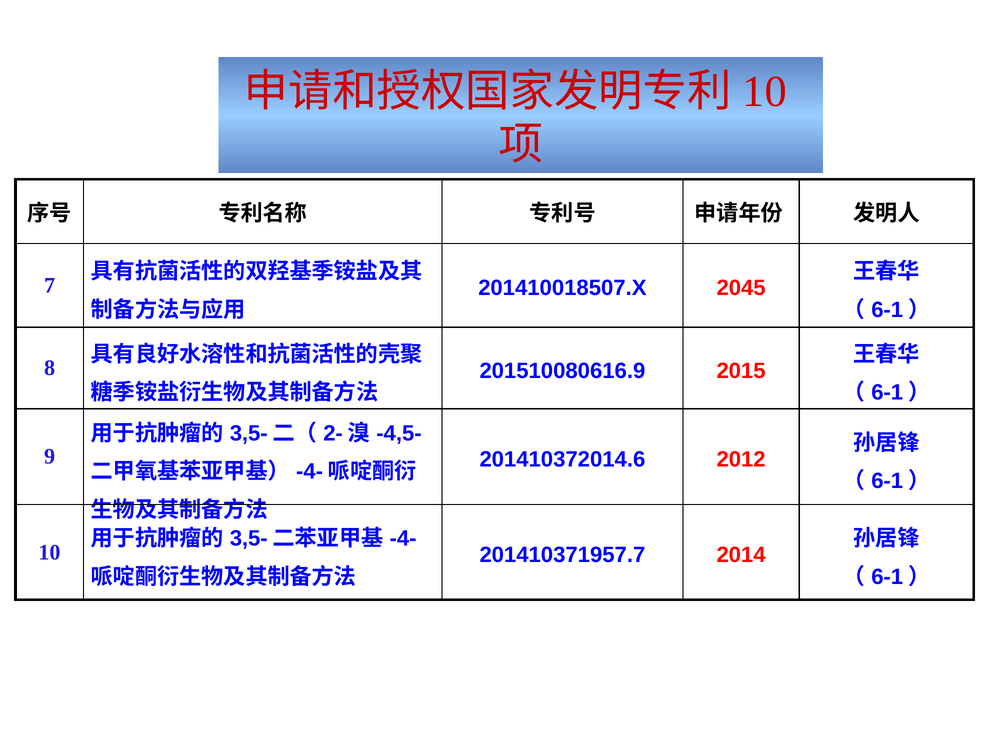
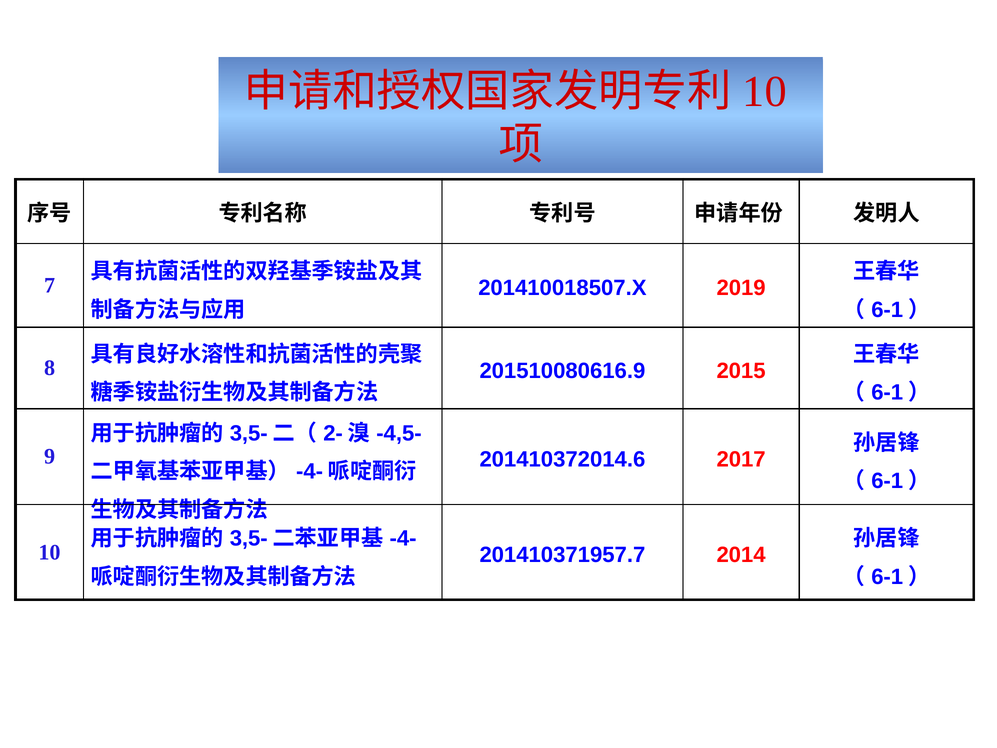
2045: 2045 -> 2019
2012: 2012 -> 2017
